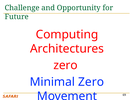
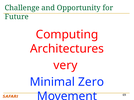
zero at (65, 66): zero -> very
